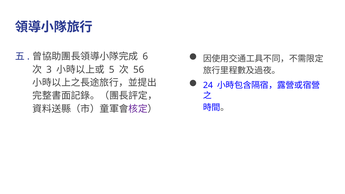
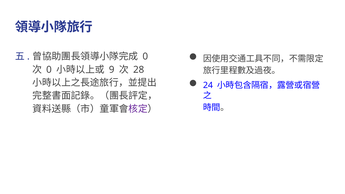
6 at (145, 57): 6 -> 0
3 at (49, 70): 3 -> 0
5: 5 -> 9
56: 56 -> 28
